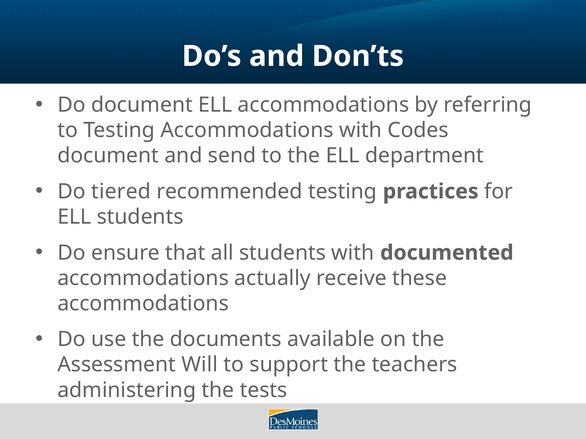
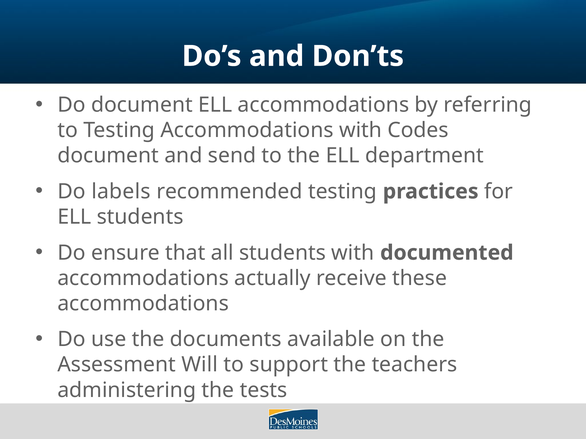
tiered: tiered -> labels
